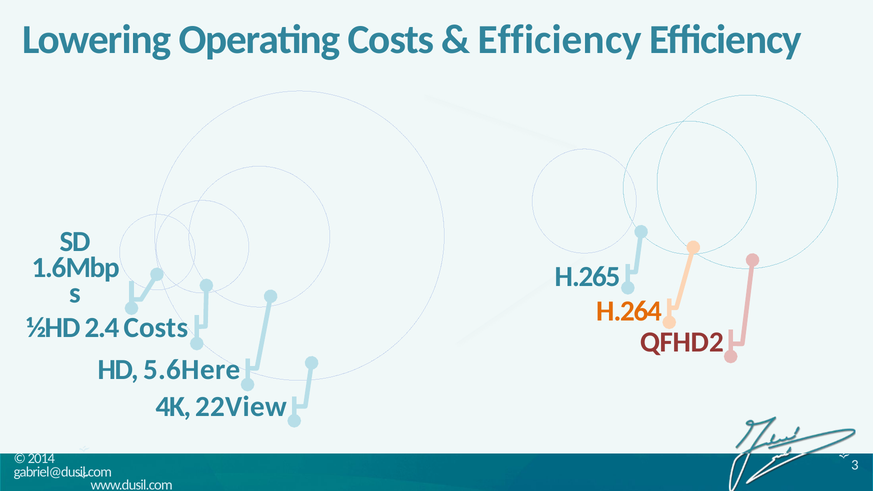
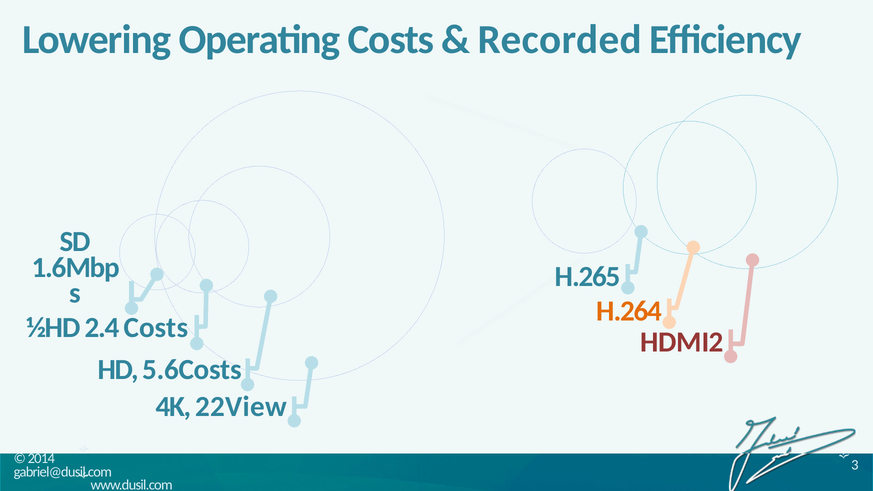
Efficiency at (560, 40): Efficiency -> Recorded
QFHD2: QFHD2 -> HDMI2
5.6Here: 5.6Here -> 5.6Costs
